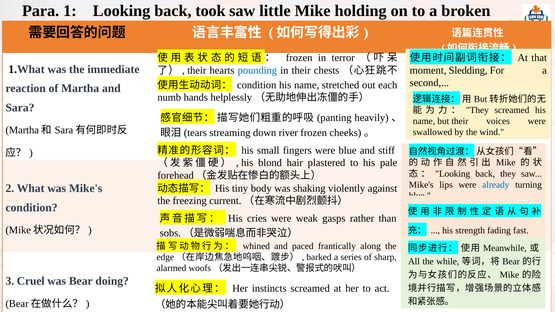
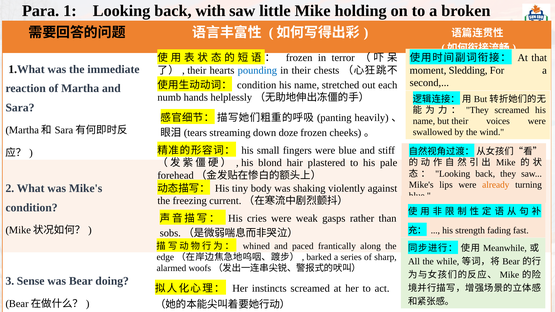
took: took -> with
river: river -> doze
already colour: blue -> orange
Cruel: Cruel -> Sense
